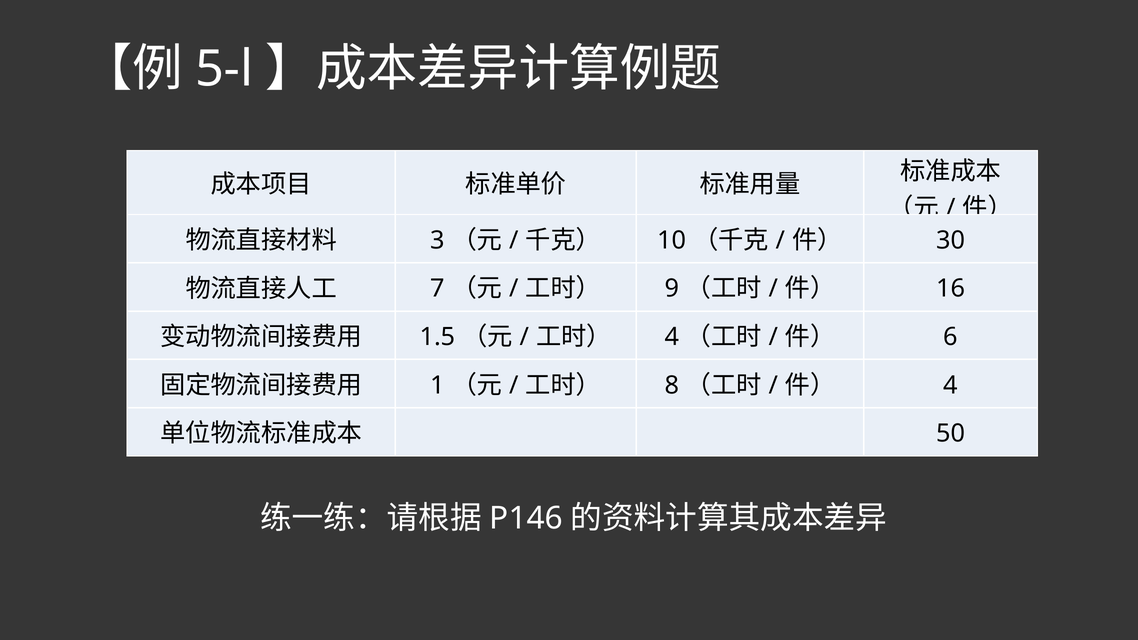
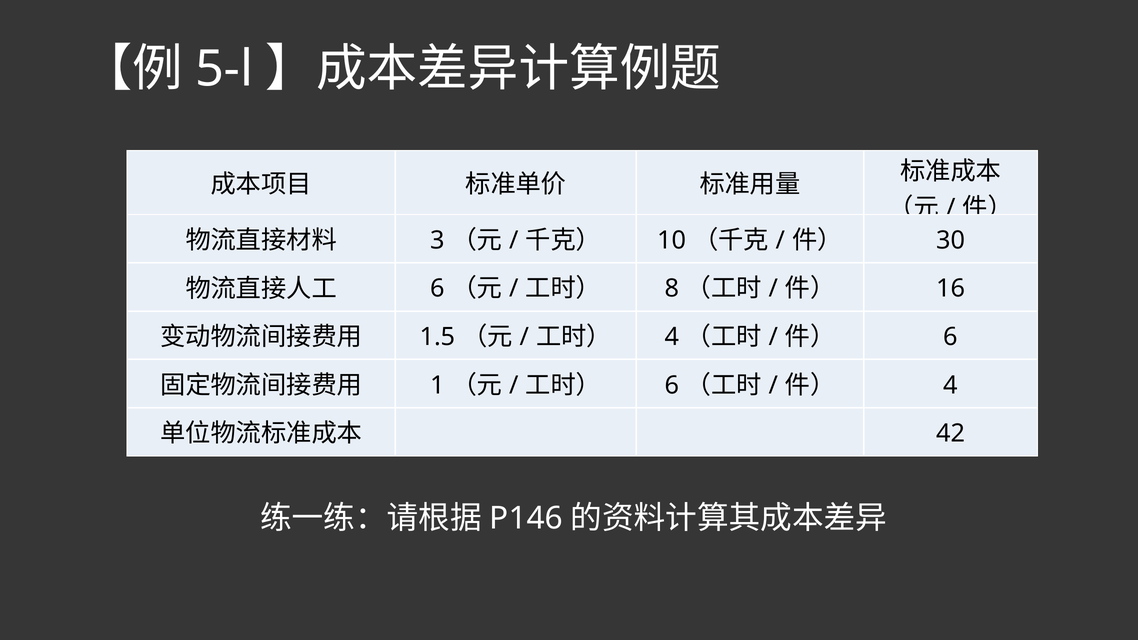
7 at (438, 289): 7 -> 6
9: 9 -> 8
8 at (672, 385): 8 -> 6
50: 50 -> 42
